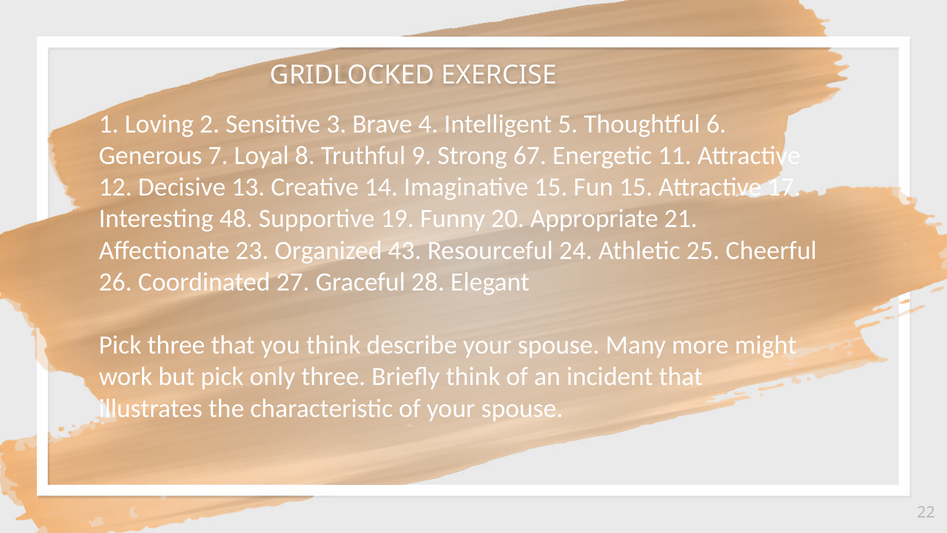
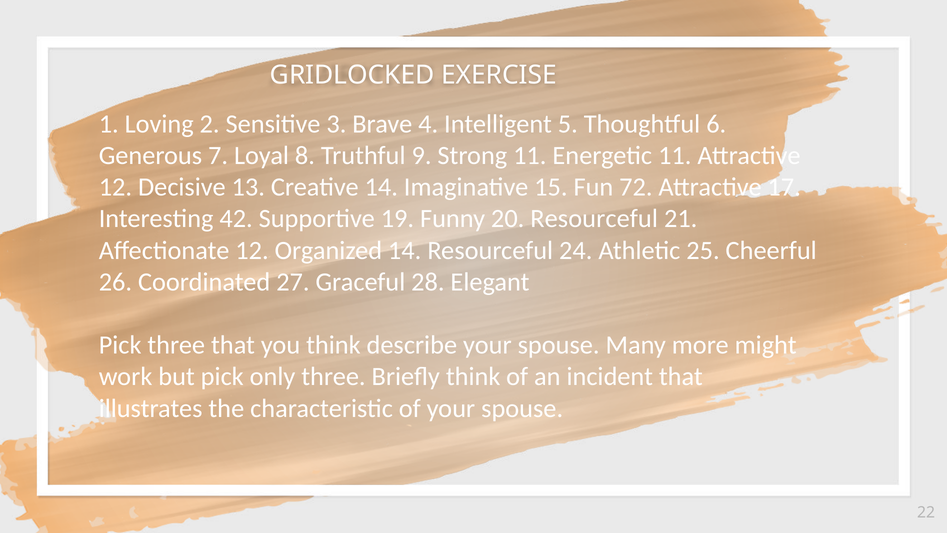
Strong 67: 67 -> 11
Fun 15: 15 -> 72
48: 48 -> 42
20 Appropriate: Appropriate -> Resourceful
Affectionate 23: 23 -> 12
Organized 43: 43 -> 14
